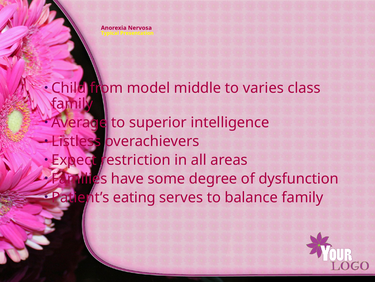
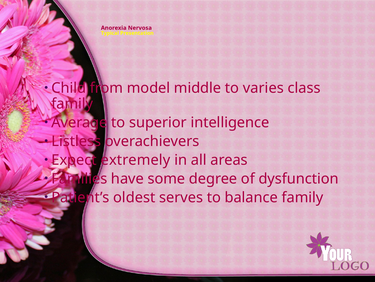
restriction: restriction -> extremely
eating: eating -> oldest
